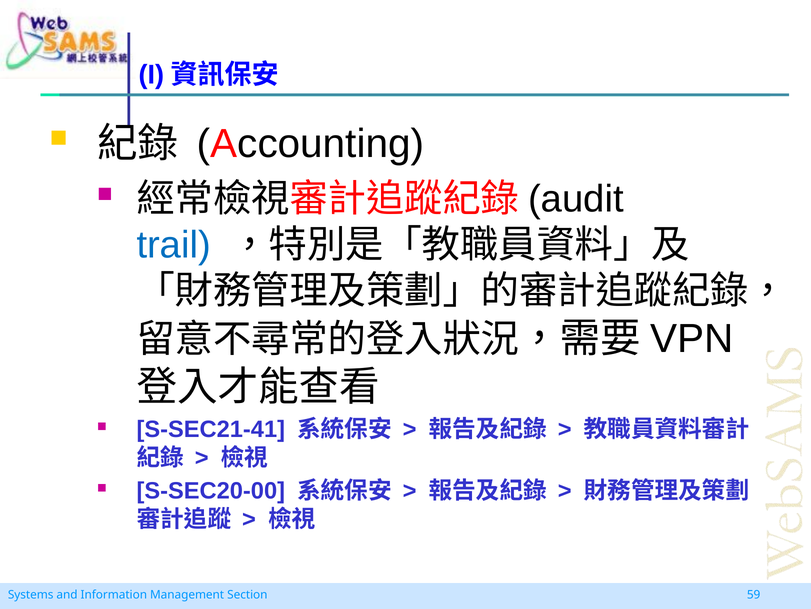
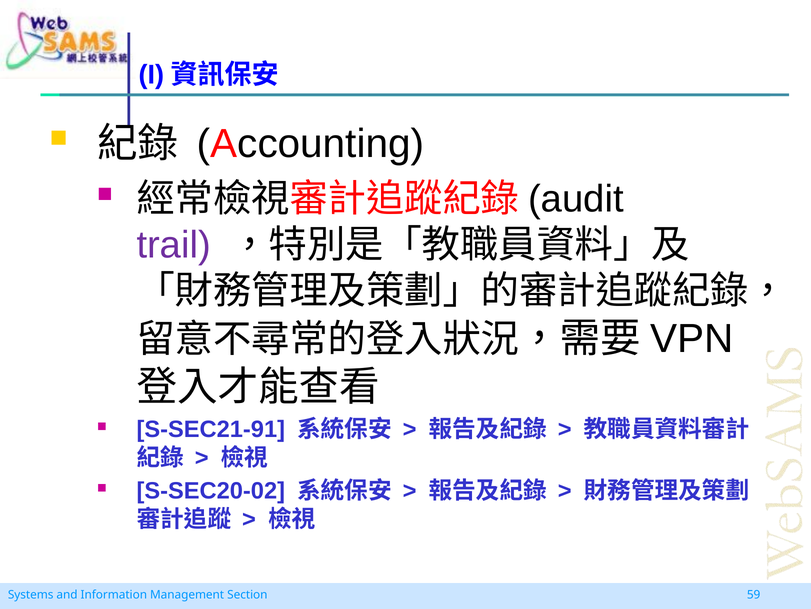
trail colour: blue -> purple
S-SEC21-41: S-SEC21-41 -> S-SEC21-91
S-SEC20-00: S-SEC20-00 -> S-SEC20-02
